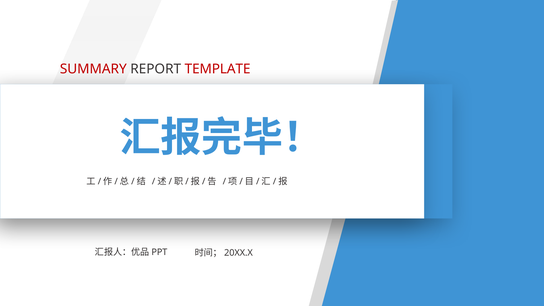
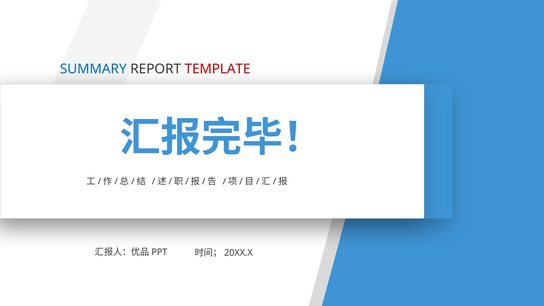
SUMMARY colour: red -> blue
